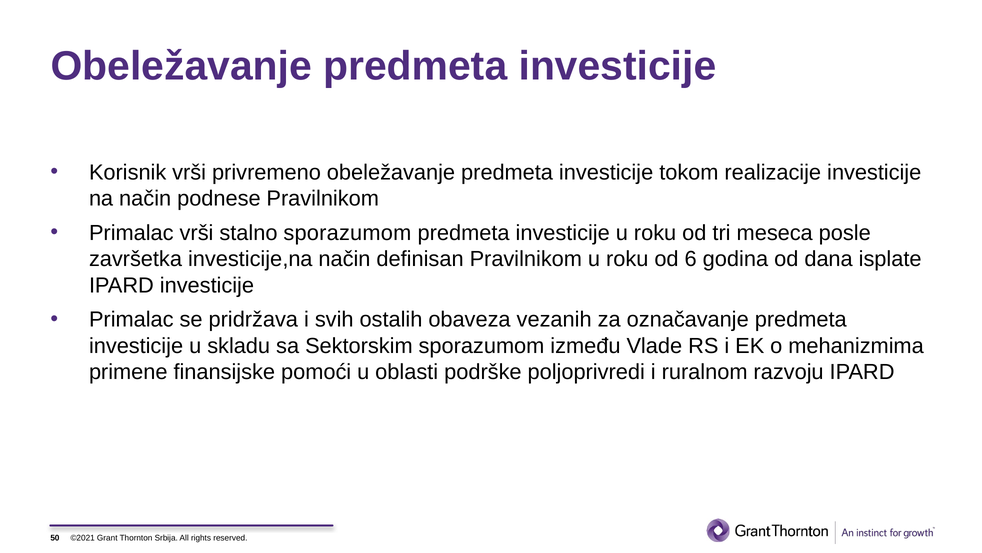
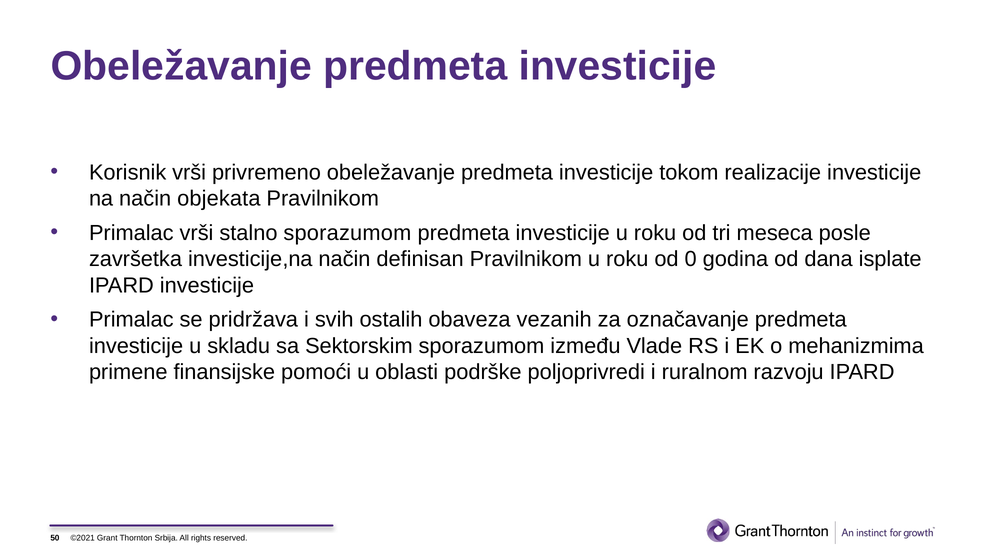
podnese: podnese -> objekata
6: 6 -> 0
